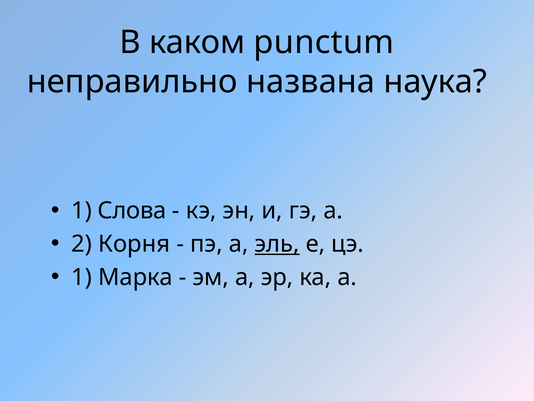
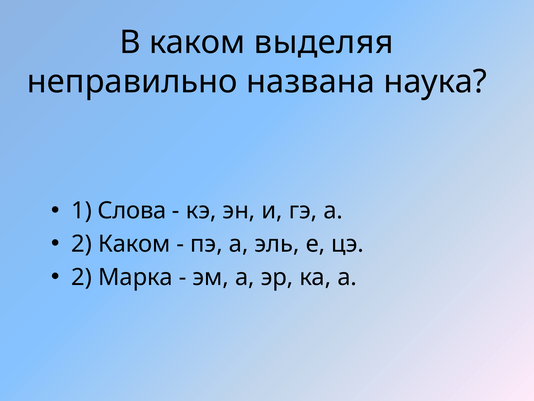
punctum: punctum -> выделяя
2 Корня: Корня -> Каком
эль underline: present -> none
1 at (82, 277): 1 -> 2
